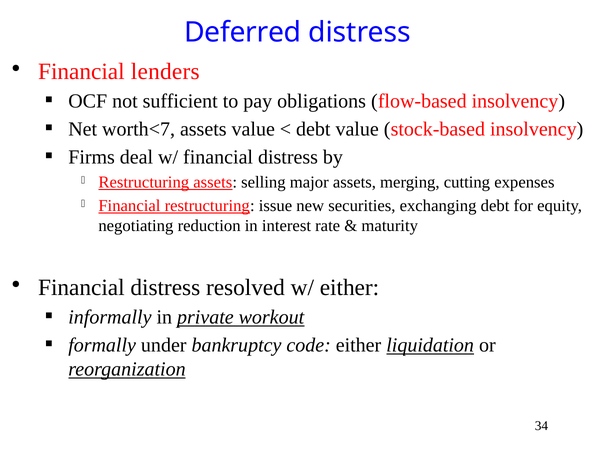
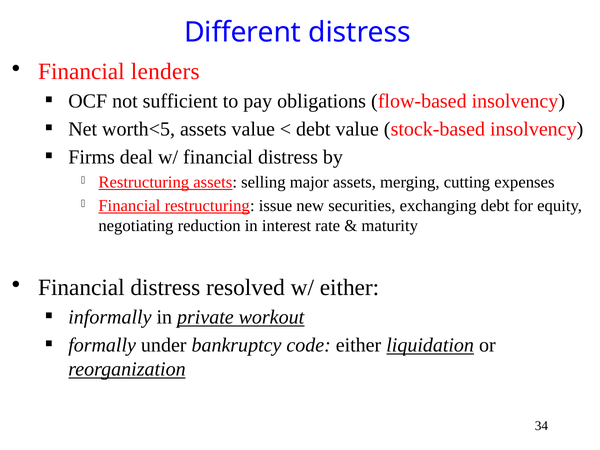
Deferred: Deferred -> Different
worth<7: worth<7 -> worth<5
